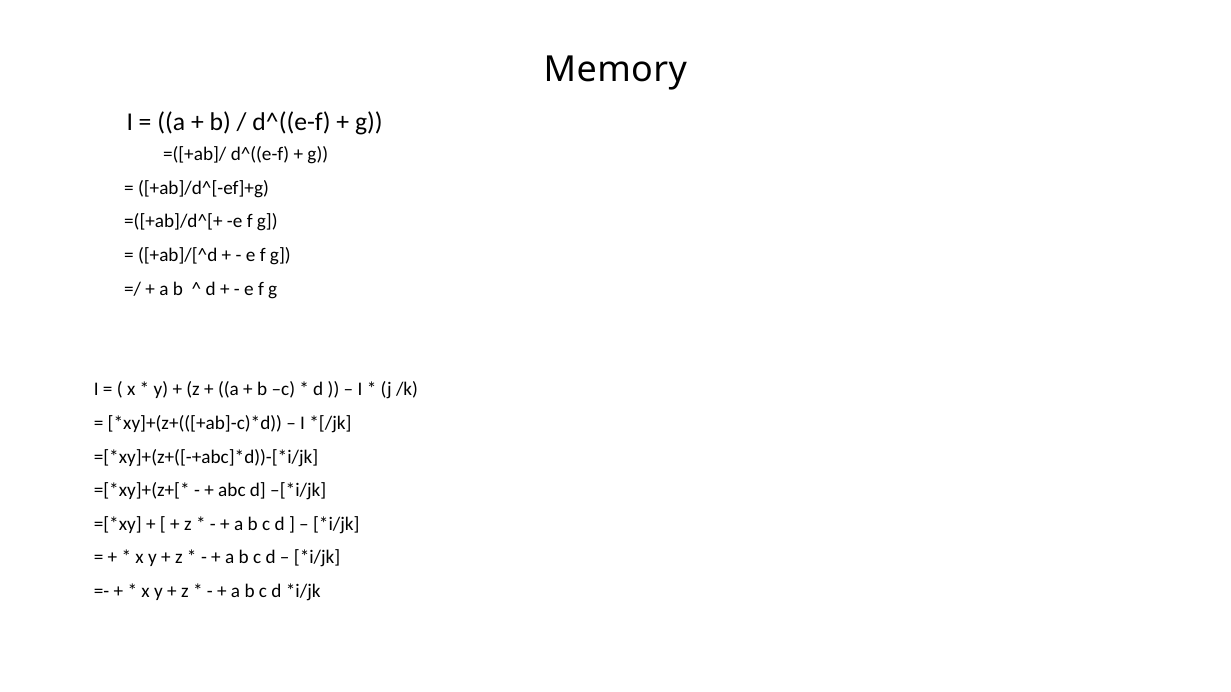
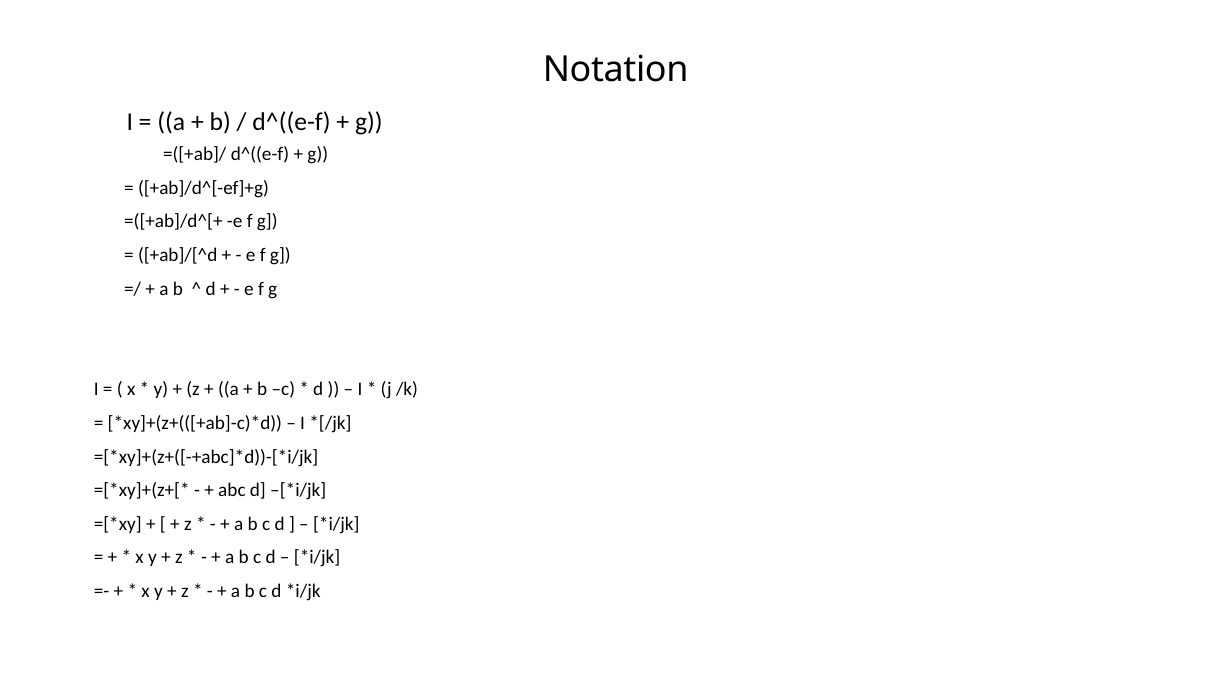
Memory: Memory -> Notation
